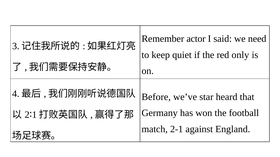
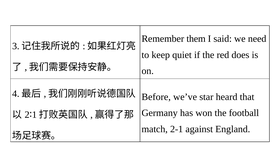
actor: actor -> them
only: only -> does
